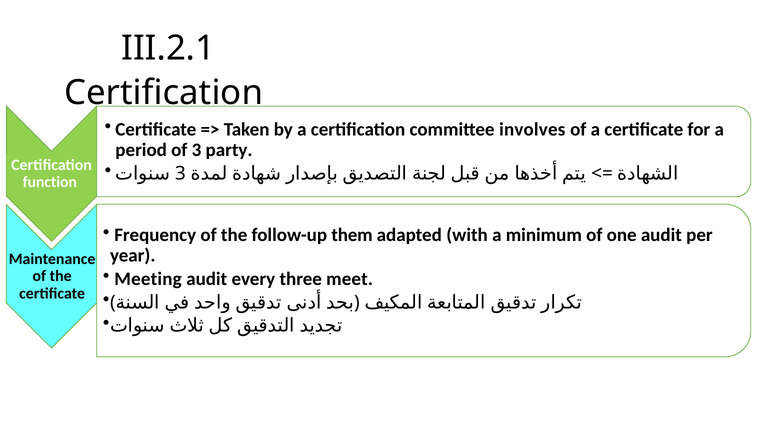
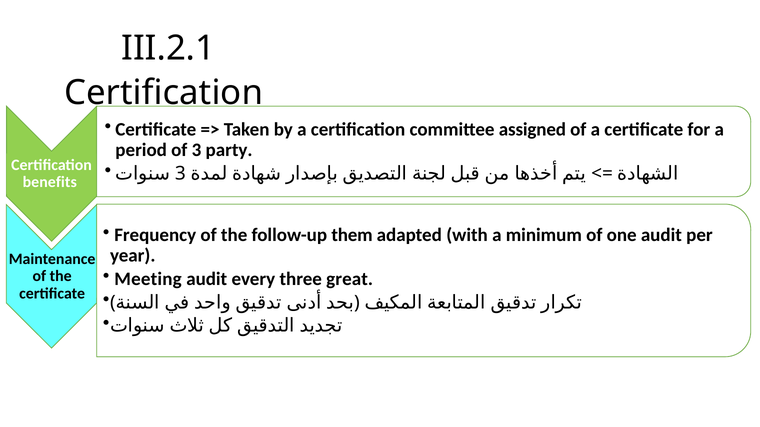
involves: involves -> assigned
function: function -> benefits
meet: meet -> great
